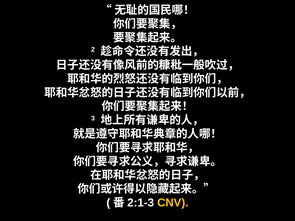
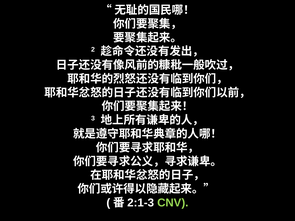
CNV colour: yellow -> light green
